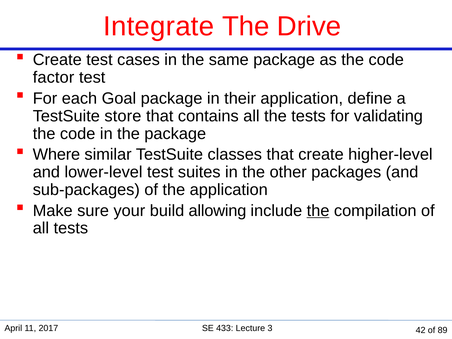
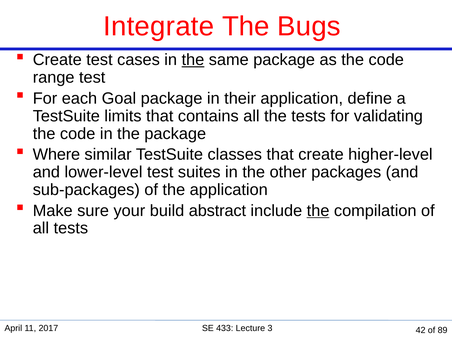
Drive: Drive -> Bugs
the at (193, 60) underline: none -> present
factor: factor -> range
store: store -> limits
allowing: allowing -> abstract
